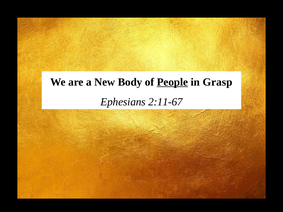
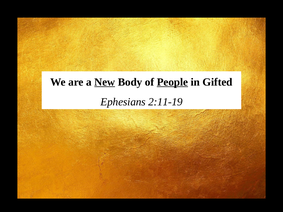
New underline: none -> present
Grasp: Grasp -> Gifted
2:11-67: 2:11-67 -> 2:11-19
